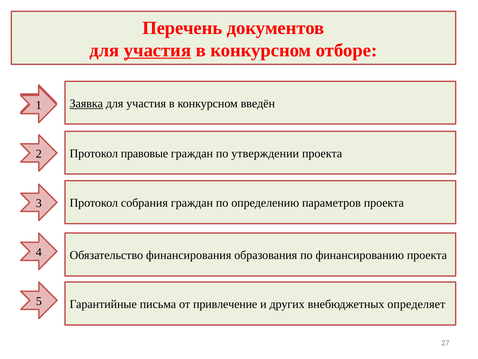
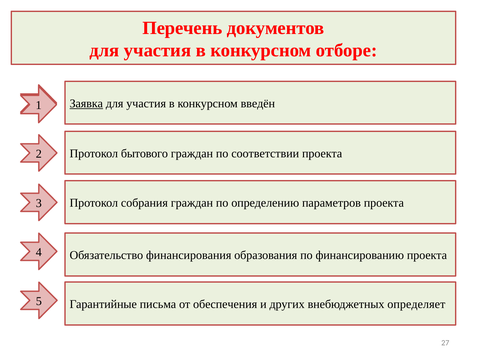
участия at (158, 50) underline: present -> none
правовые: правовые -> бытового
утверждении: утверждении -> соответствии
привлечение: привлечение -> обеспечения
